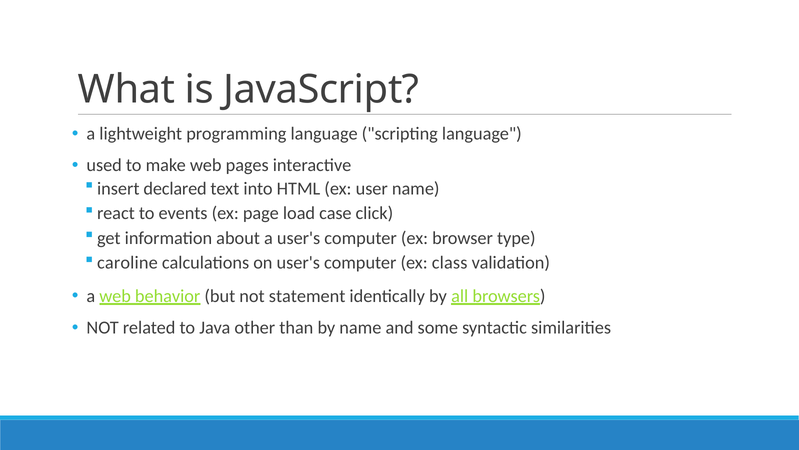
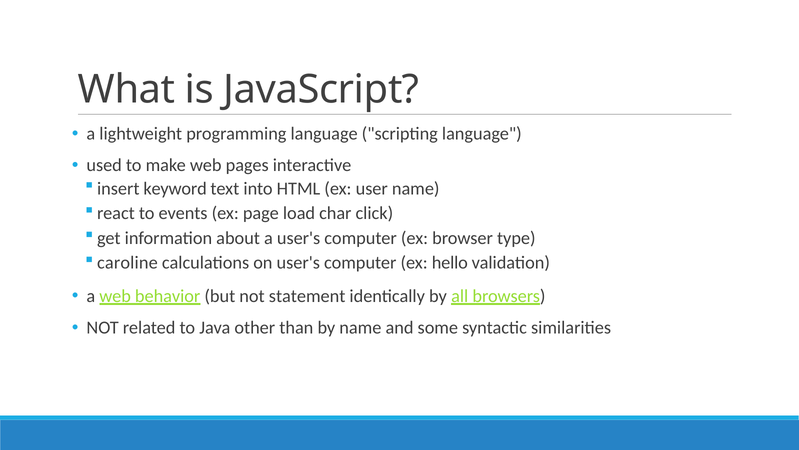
declared: declared -> keyword
case: case -> char
class: class -> hello
